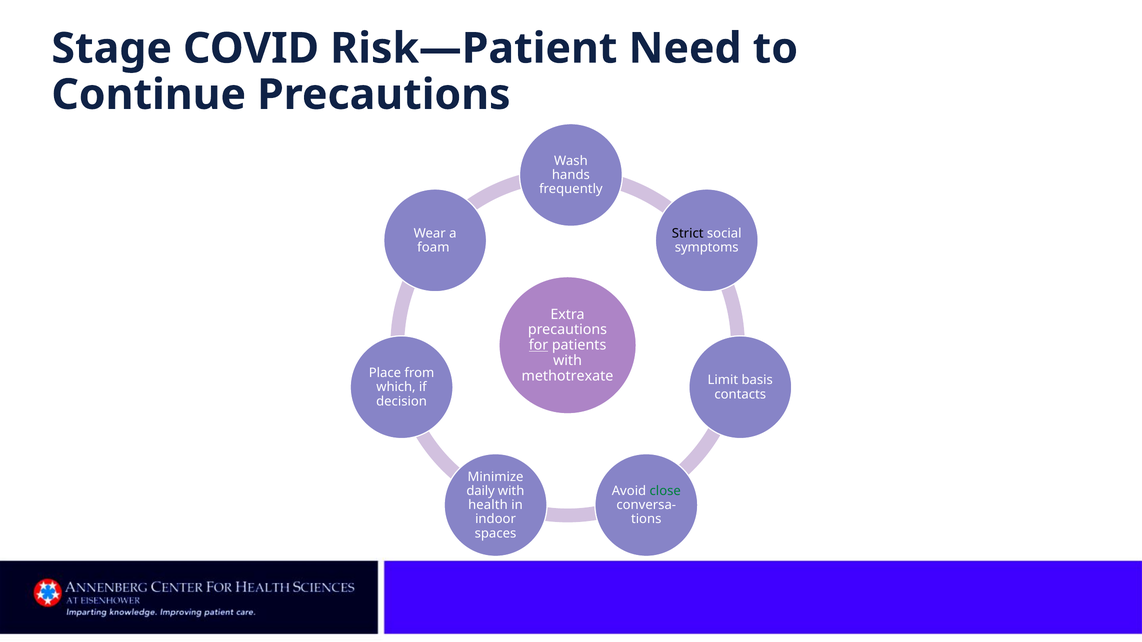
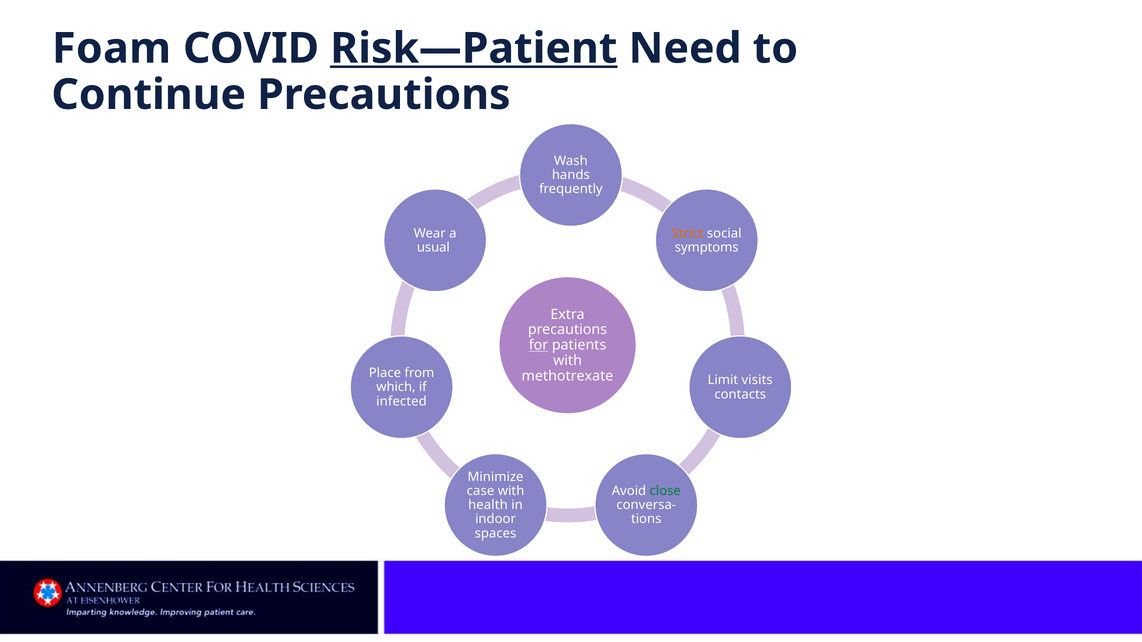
Stage: Stage -> Foam
Risk—Patient underline: none -> present
Strict colour: black -> orange
foam: foam -> usual
basis: basis -> visits
decision: decision -> infected
daily: daily -> case
